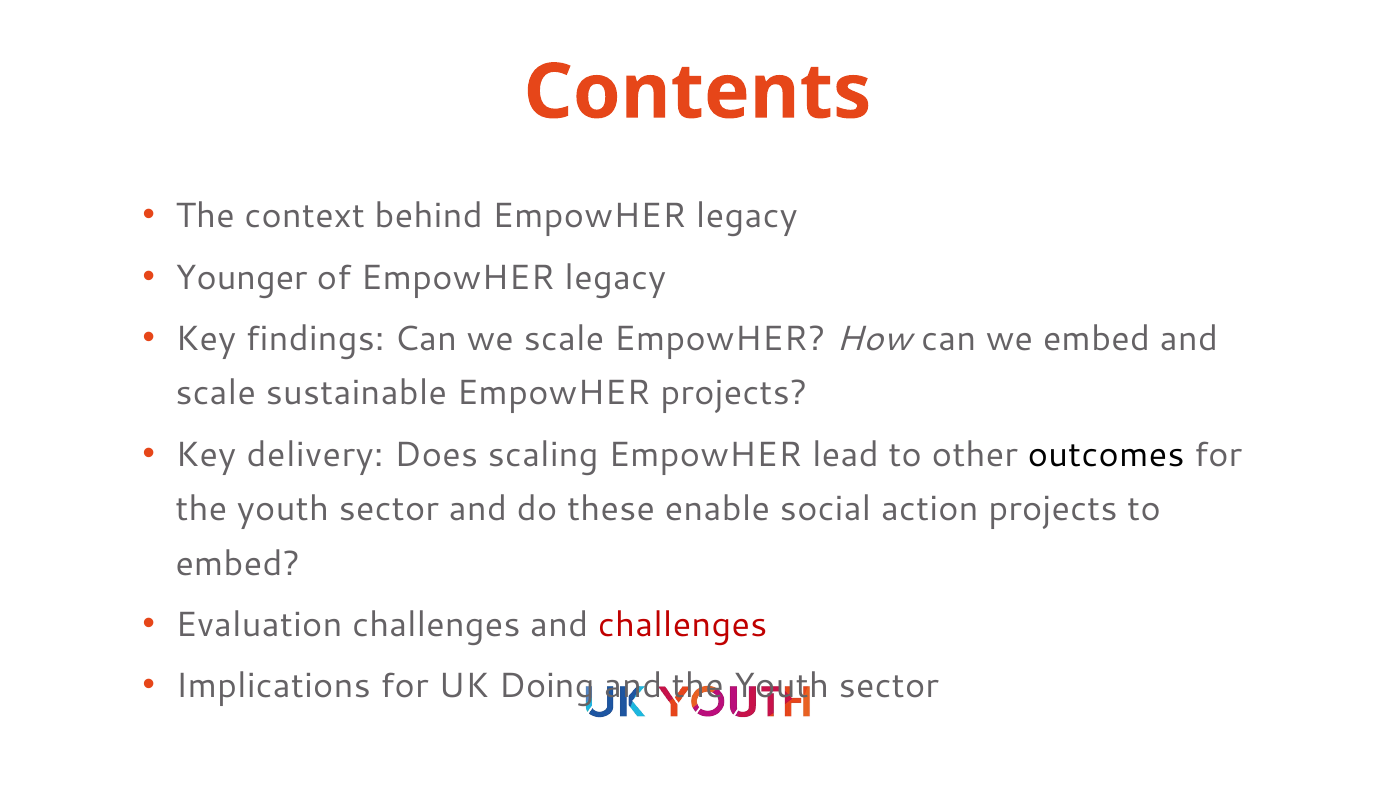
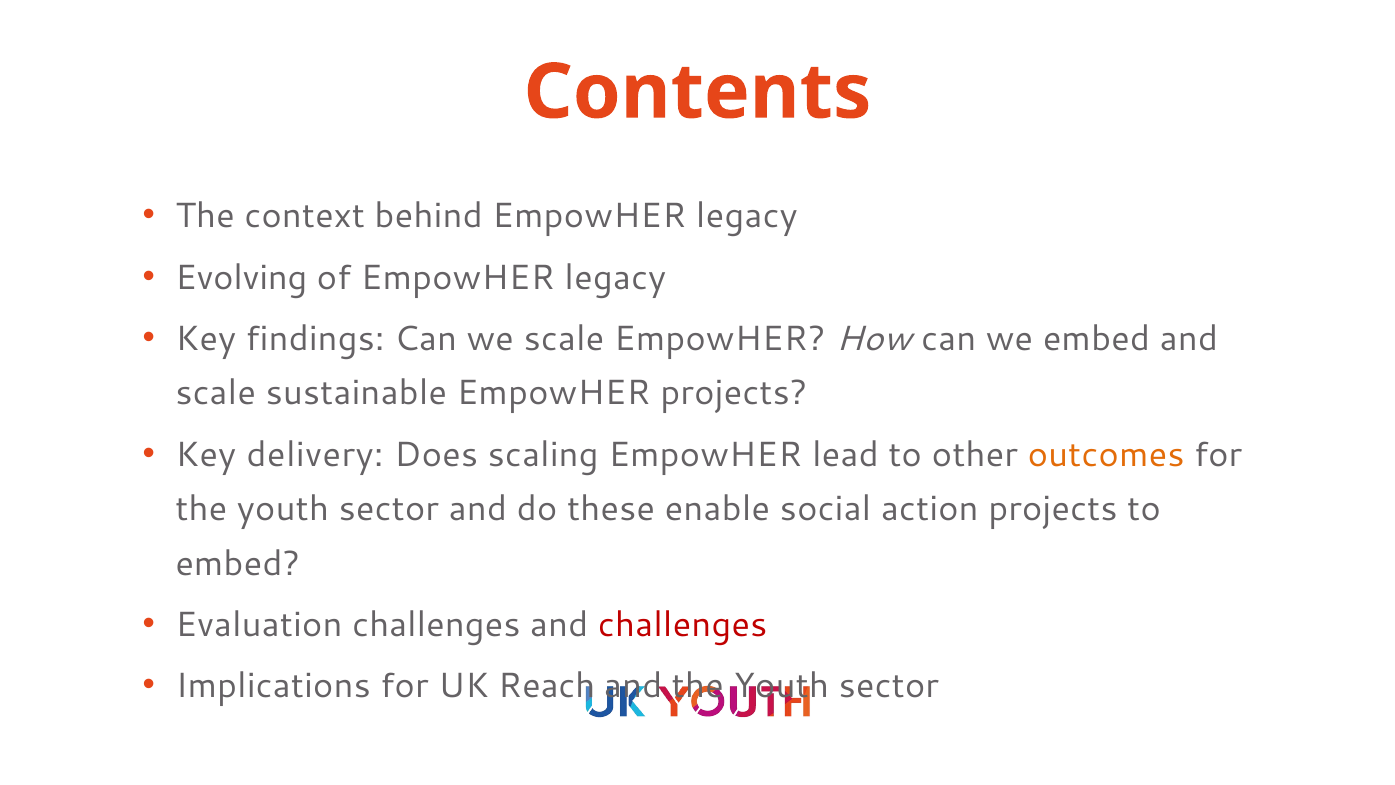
Younger: Younger -> Evolving
outcomes colour: black -> orange
Doing: Doing -> Reach
